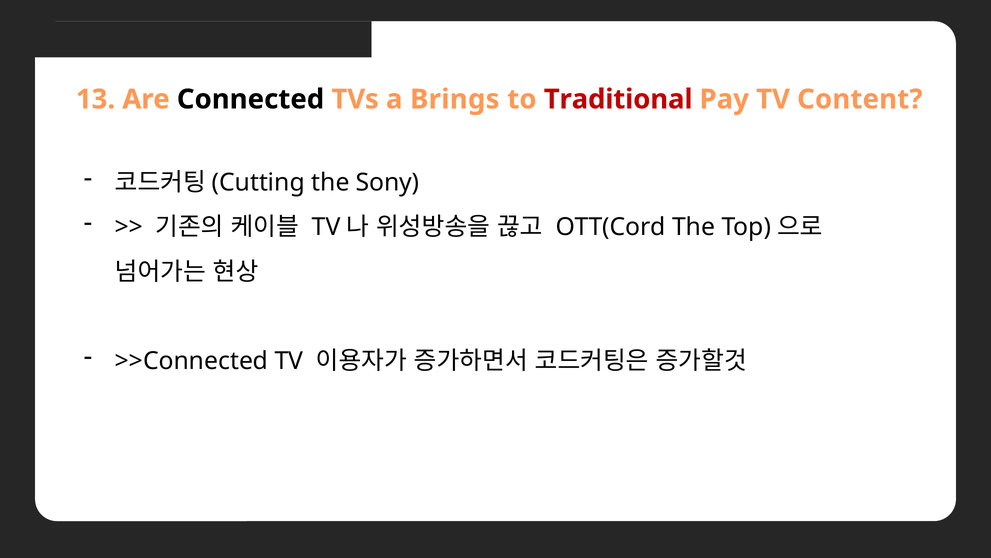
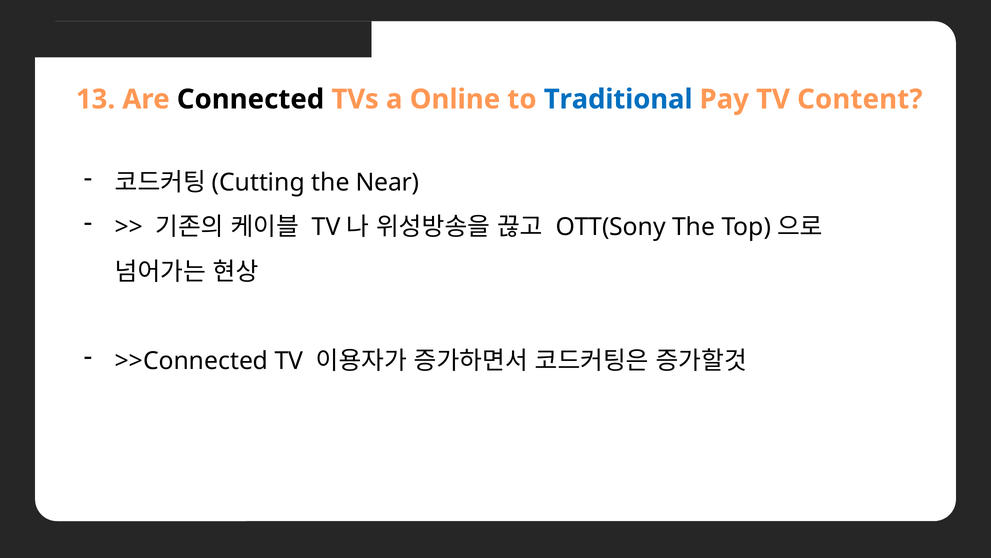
Brings: Brings -> Online
Traditional colour: red -> blue
Sony: Sony -> Near
OTT(Cord: OTT(Cord -> OTT(Sony
